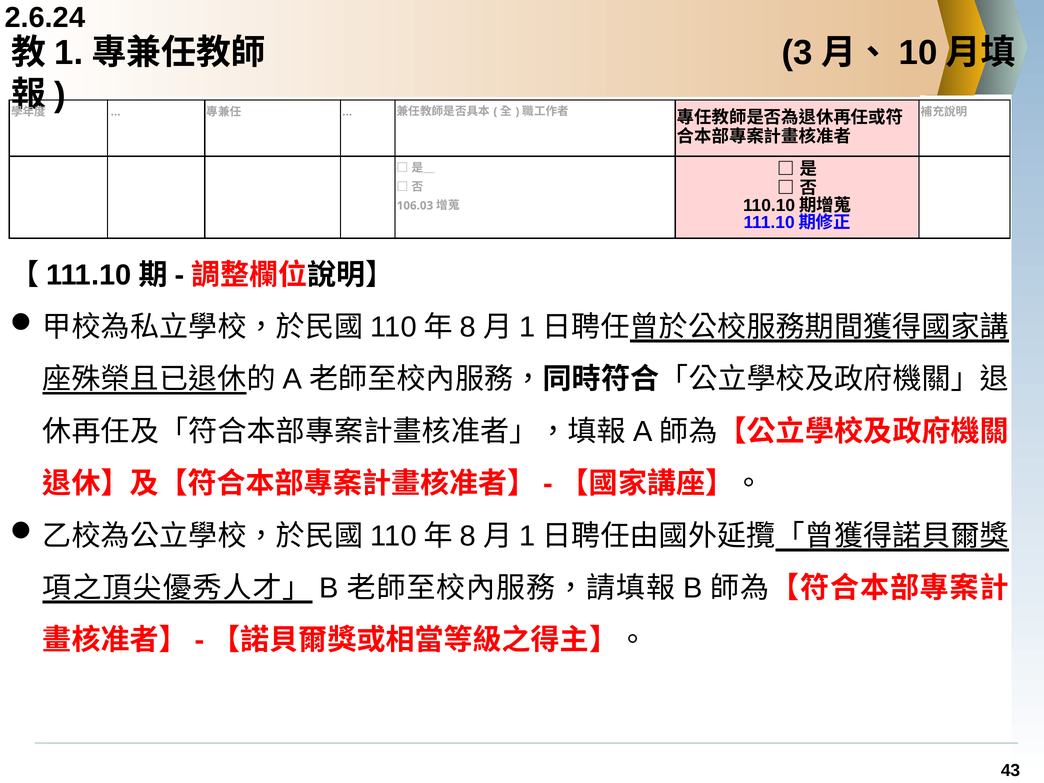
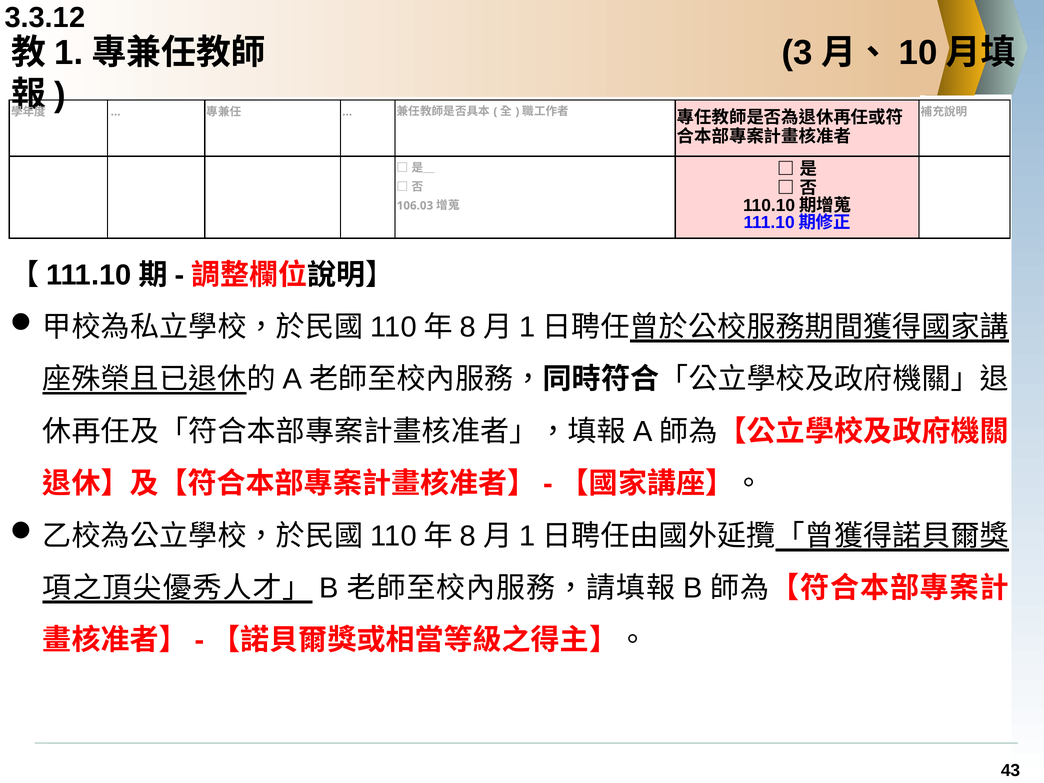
2.6.24: 2.6.24 -> 3.3.12
